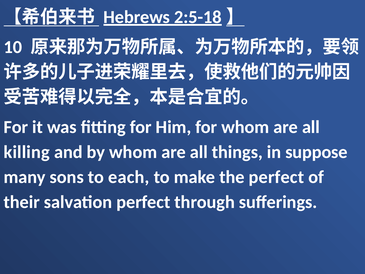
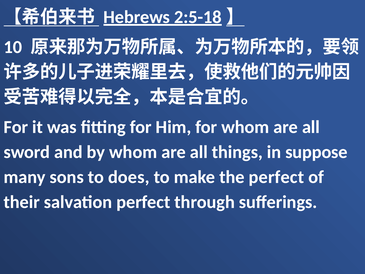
killing: killing -> sword
each: each -> does
